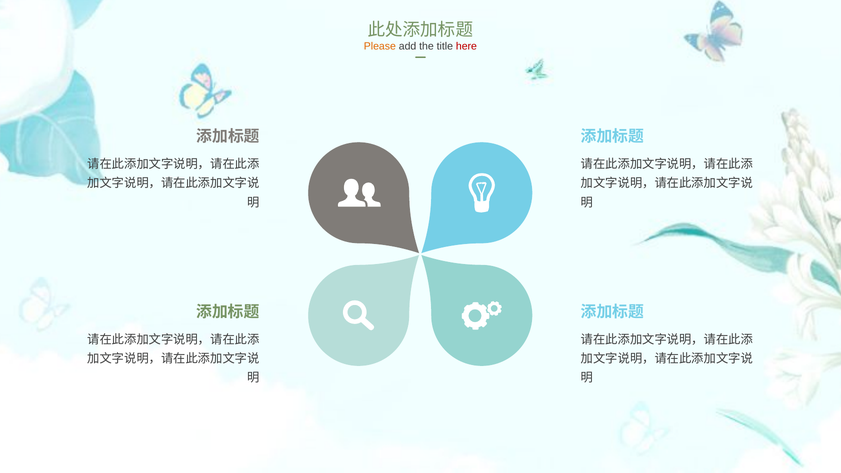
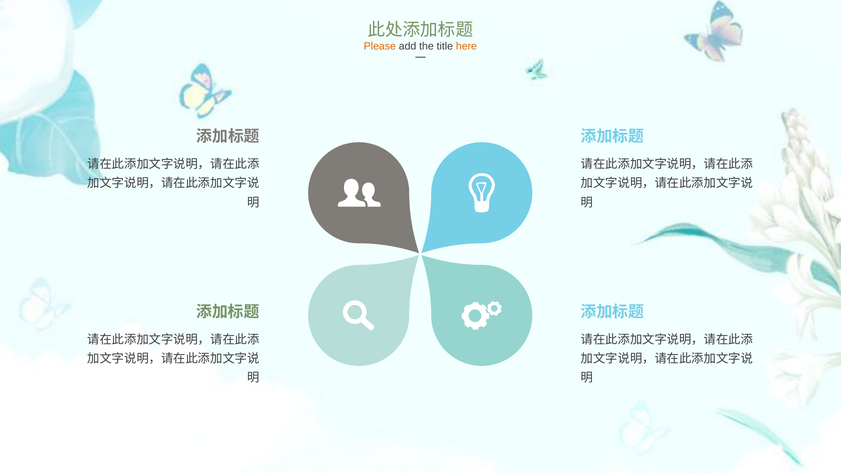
here colour: red -> orange
